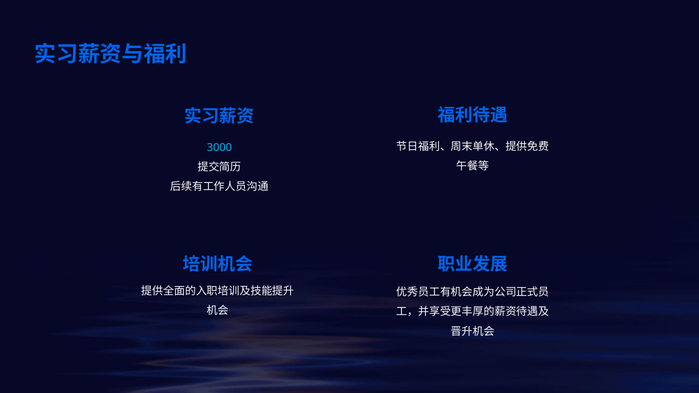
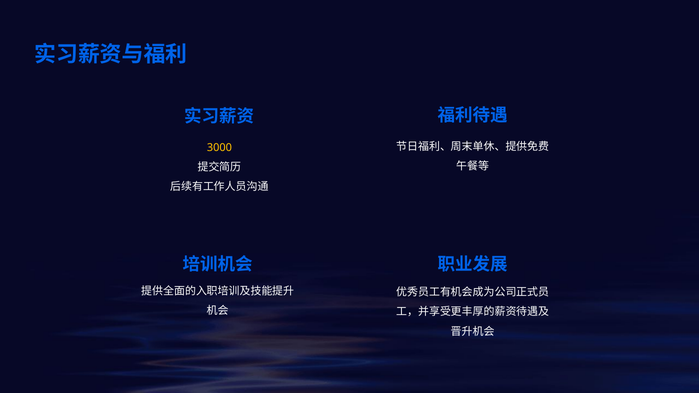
3000 colour: light blue -> yellow
